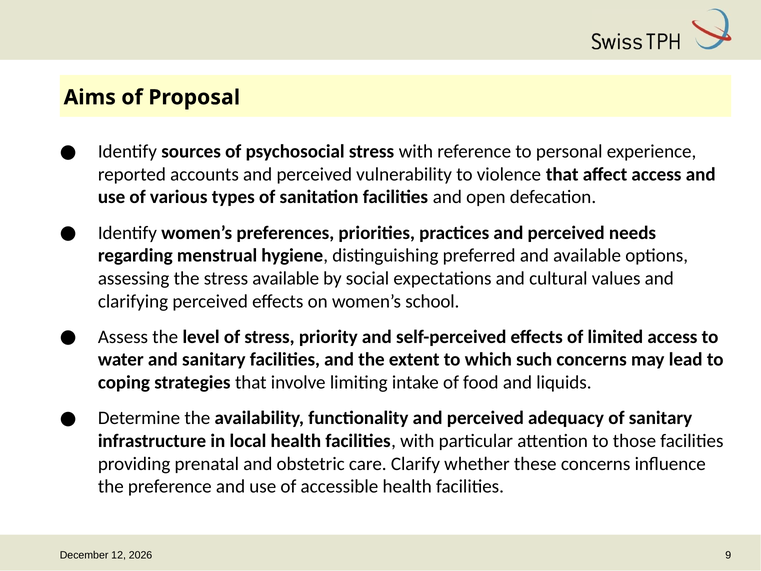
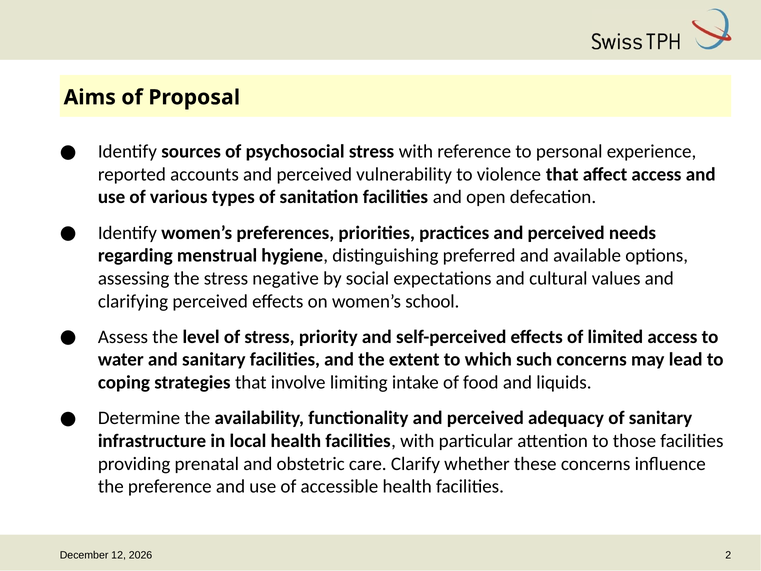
stress available: available -> negative
9: 9 -> 2
